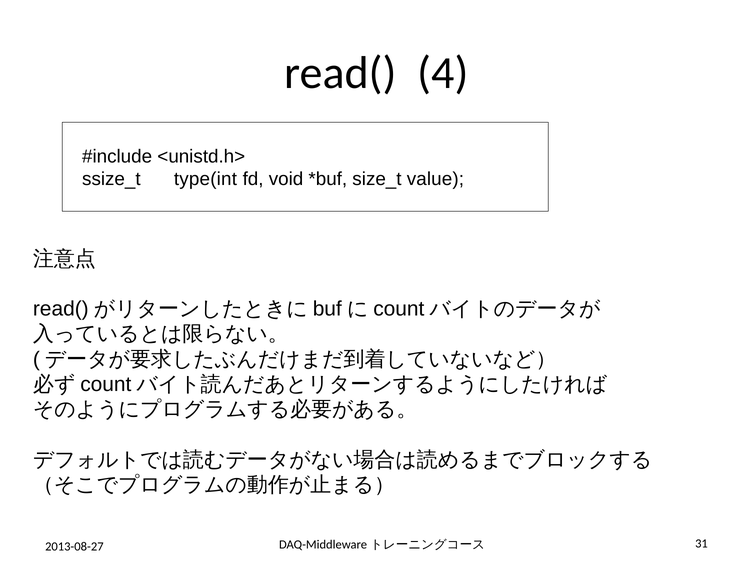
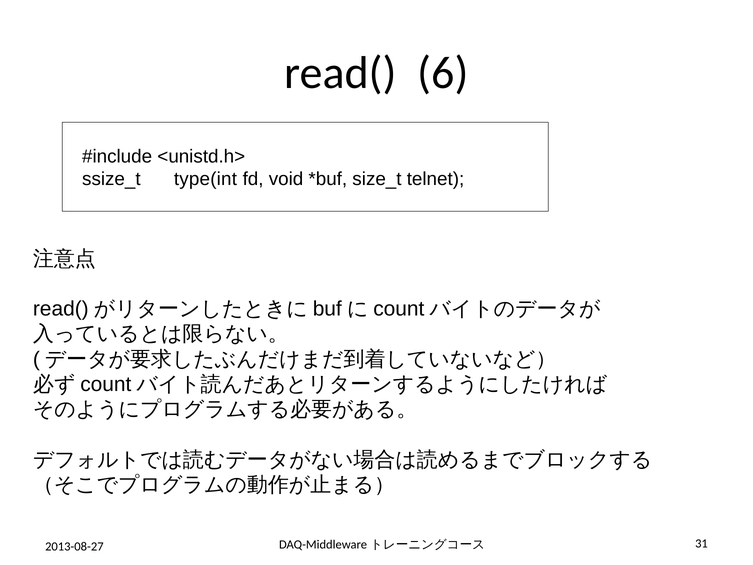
4: 4 -> 6
value: value -> telnet
